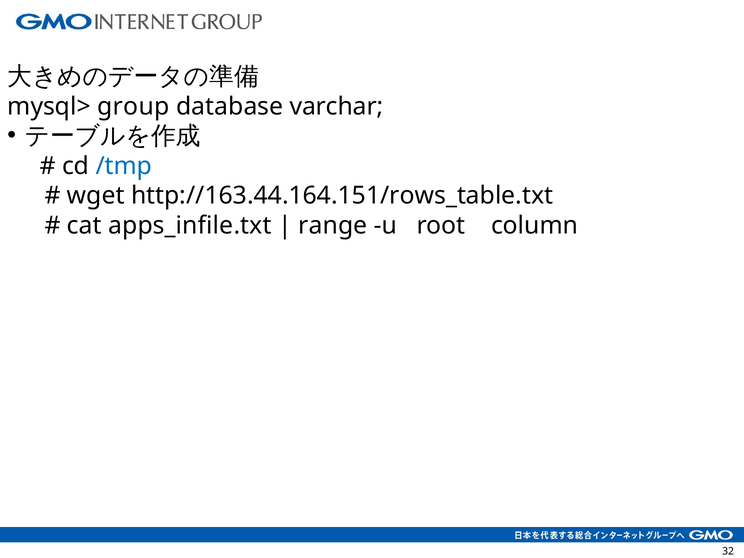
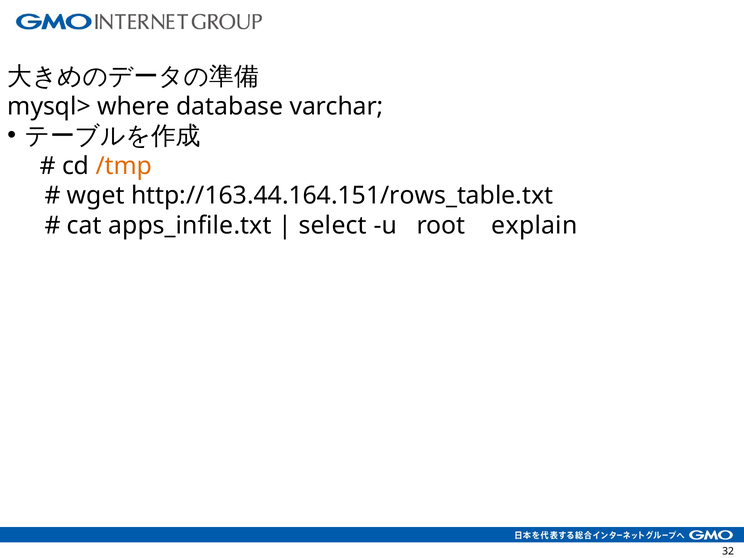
group: group -> where
/tmp colour: blue -> orange
range: range -> select
column: column -> explain
